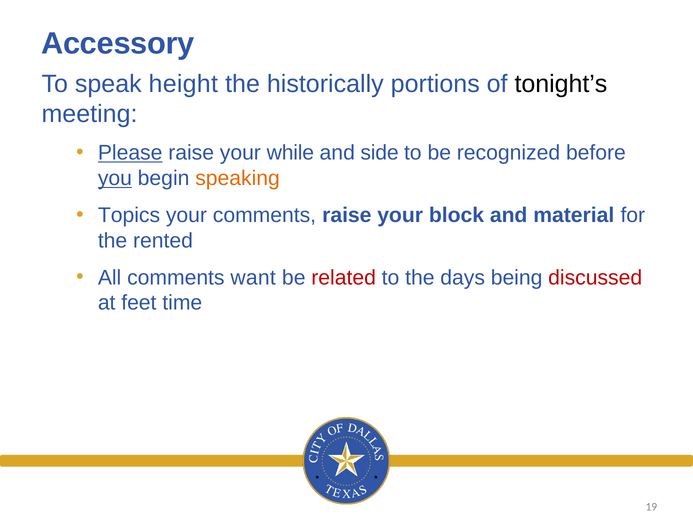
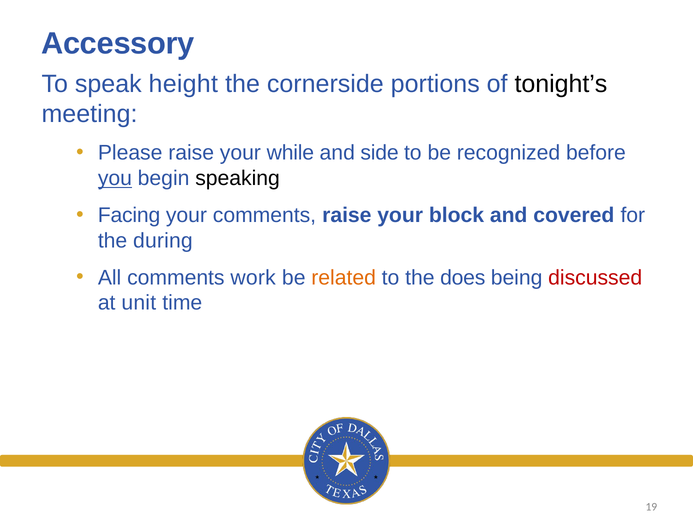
historically: historically -> cornerside
Please underline: present -> none
speaking colour: orange -> black
Topics: Topics -> Facing
material: material -> covered
rented: rented -> during
want: want -> work
related colour: red -> orange
days: days -> does
feet: feet -> unit
